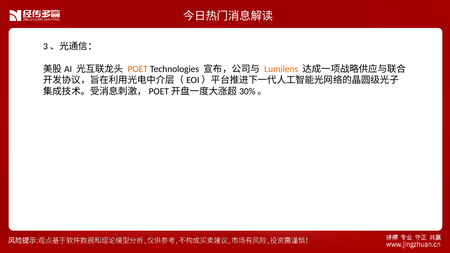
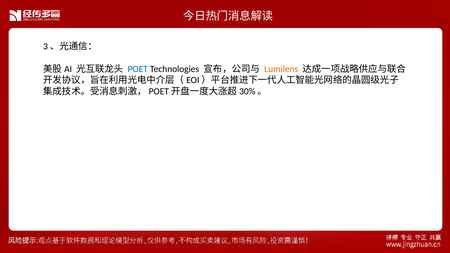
POET colour: orange -> blue
